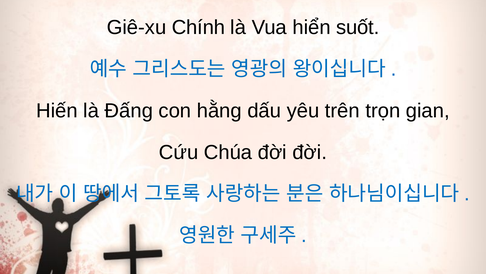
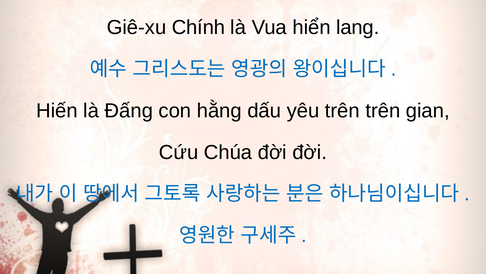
suốt: suốt -> lang
trên trọn: trọn -> trên
